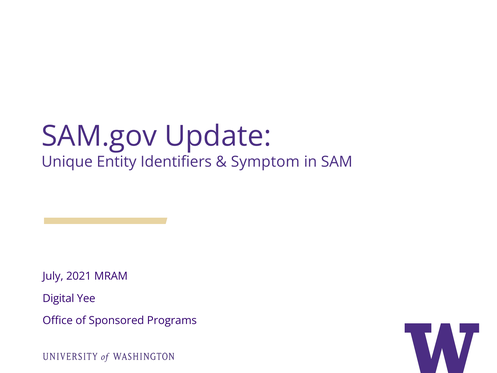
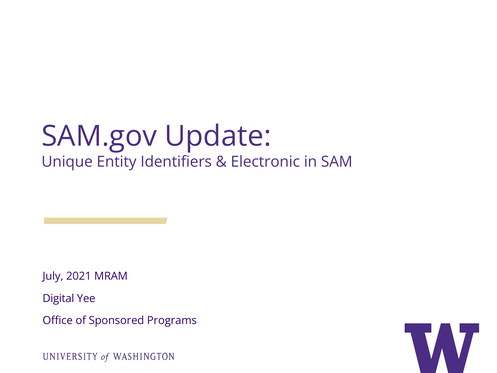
Symptom: Symptom -> Electronic
